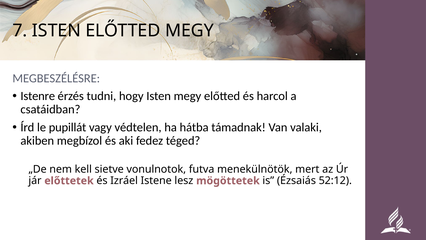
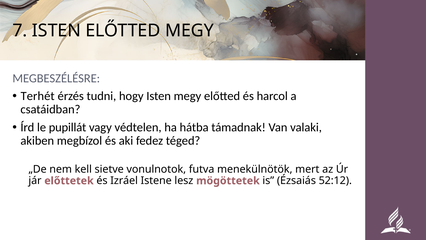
Istenre: Istenre -> Terhét
